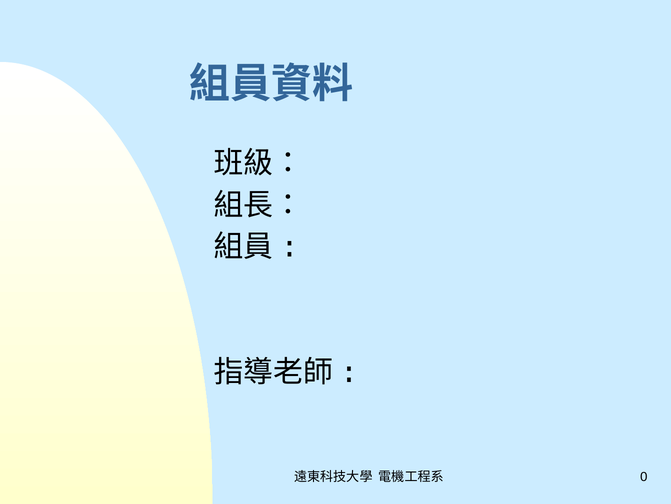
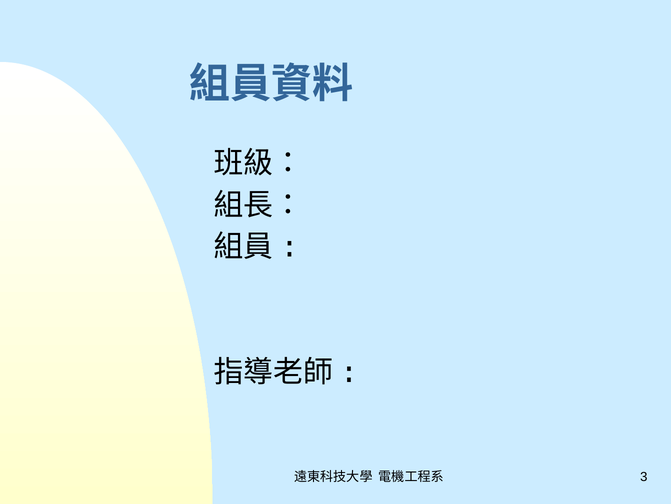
0: 0 -> 3
